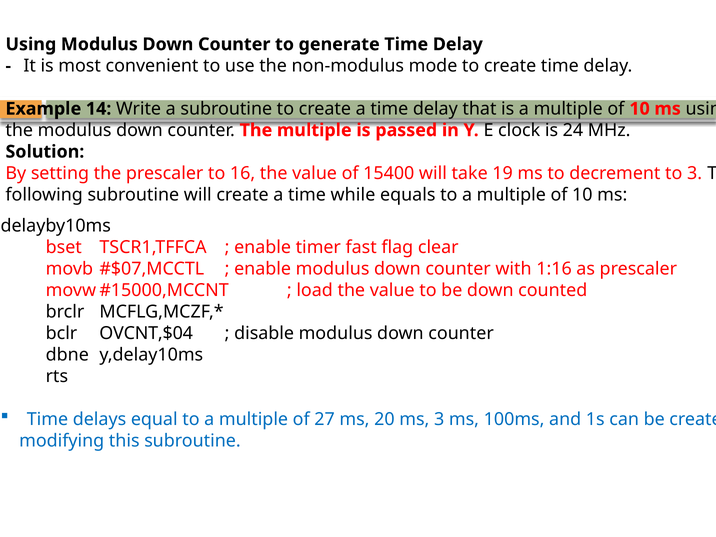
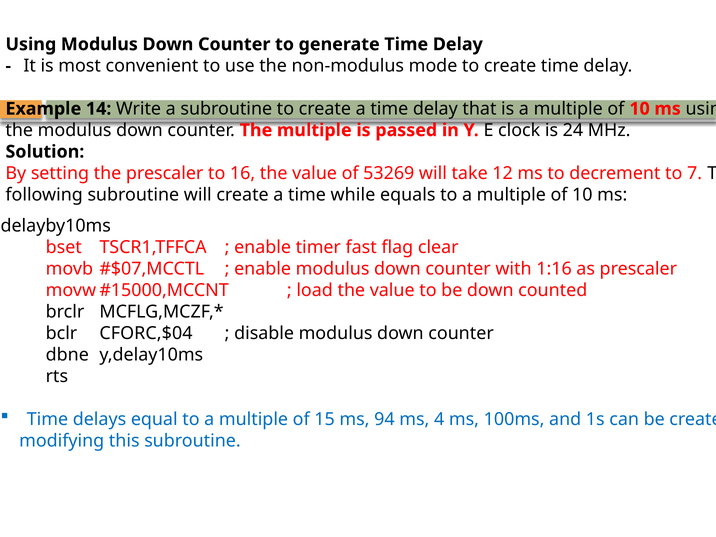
15400: 15400 -> 53269
19: 19 -> 12
to 3: 3 -> 7
OVCNT,$04: OVCNT,$04 -> CFORC,$04
27: 27 -> 15
20: 20 -> 94
ms 3: 3 -> 4
